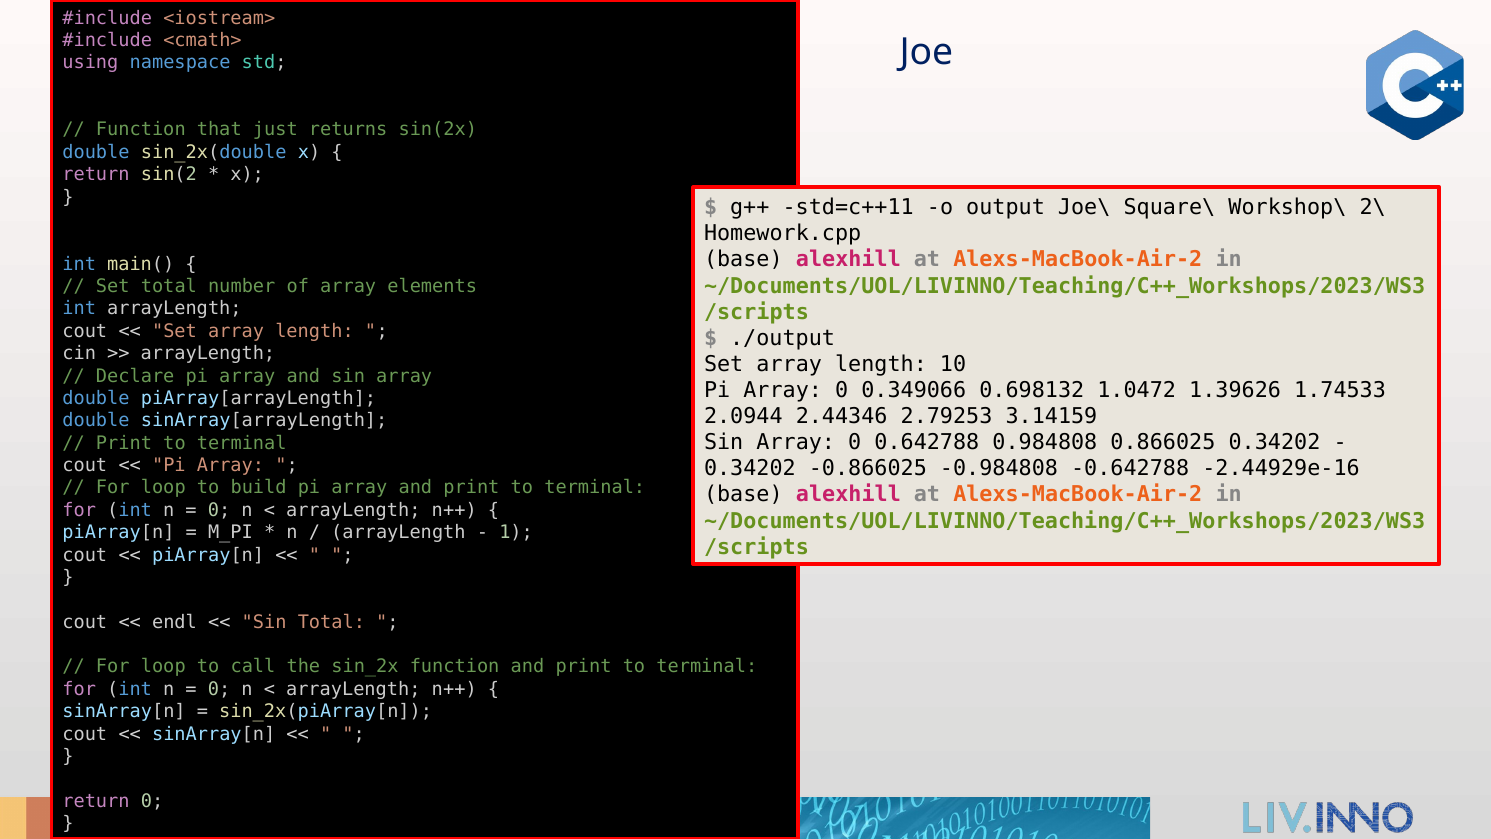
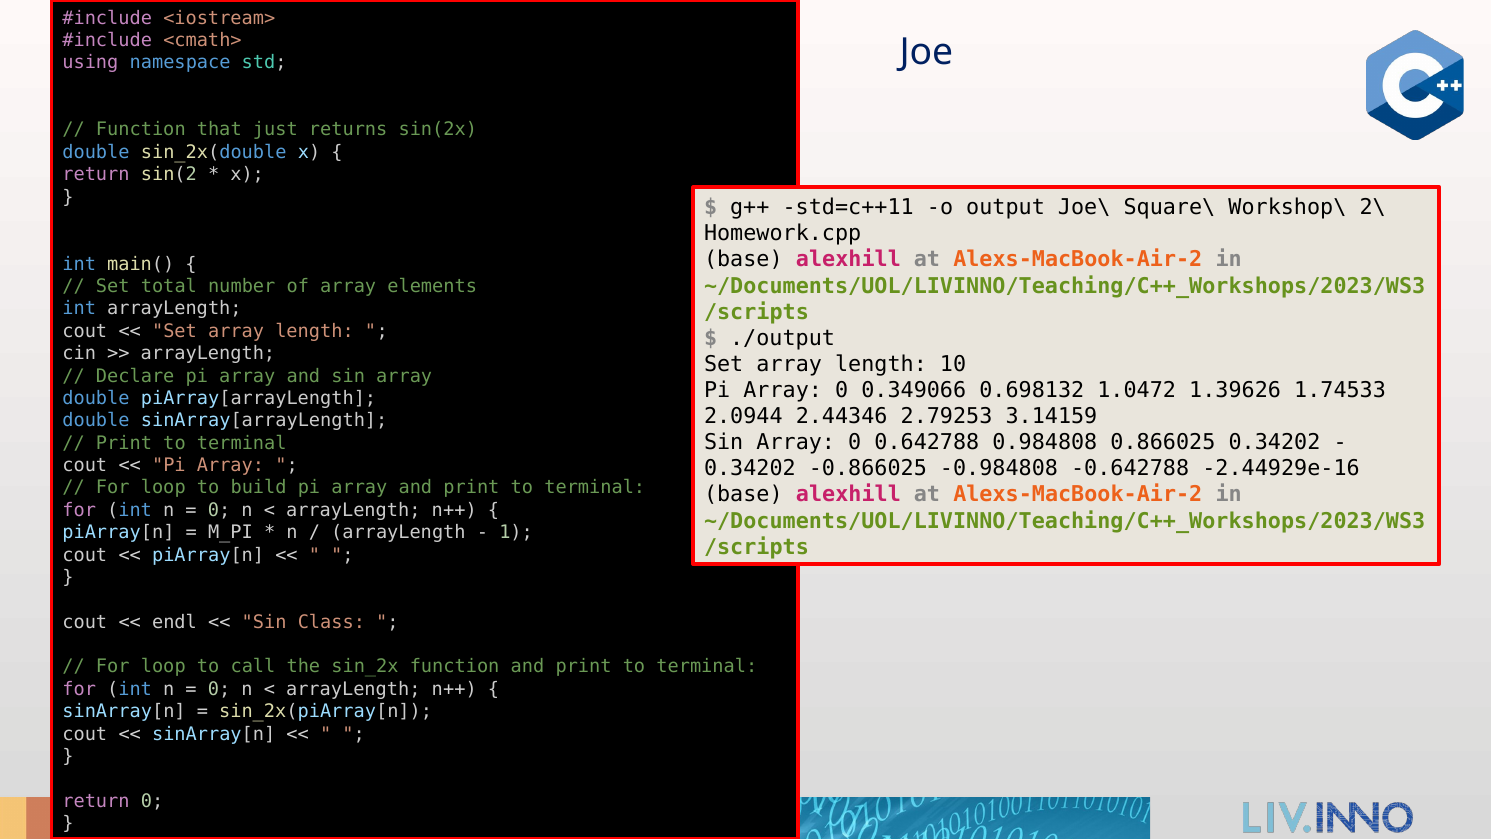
Sin Total: Total -> Class
